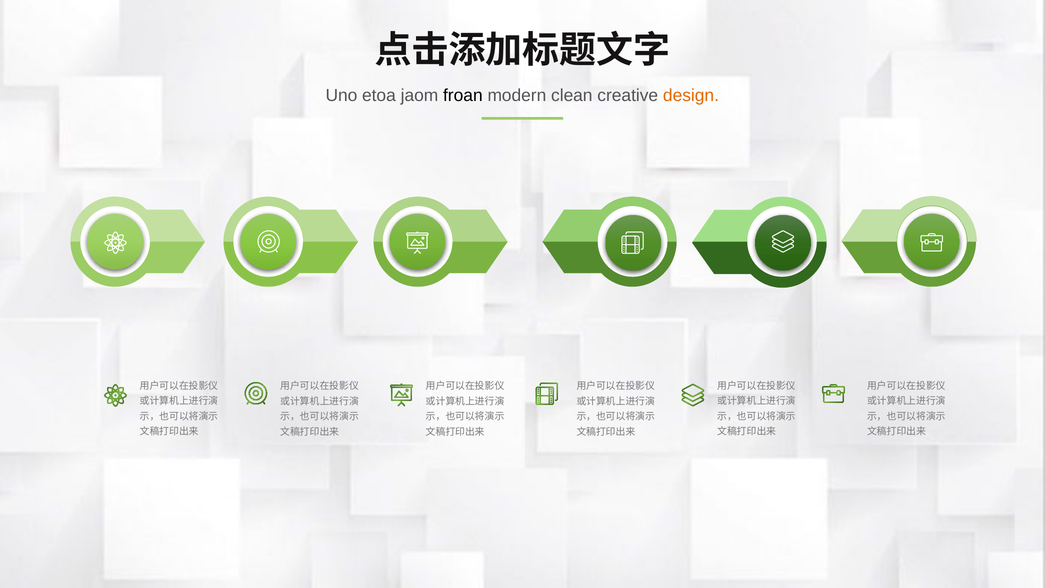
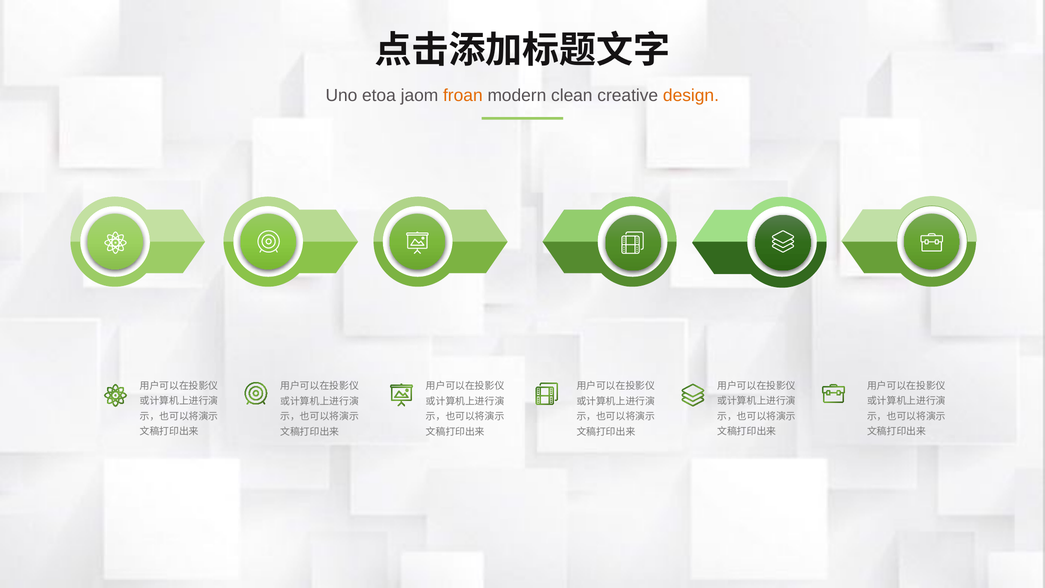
froan colour: black -> orange
